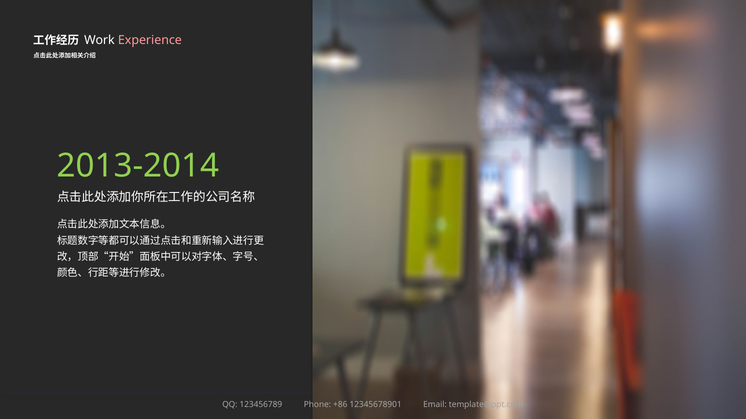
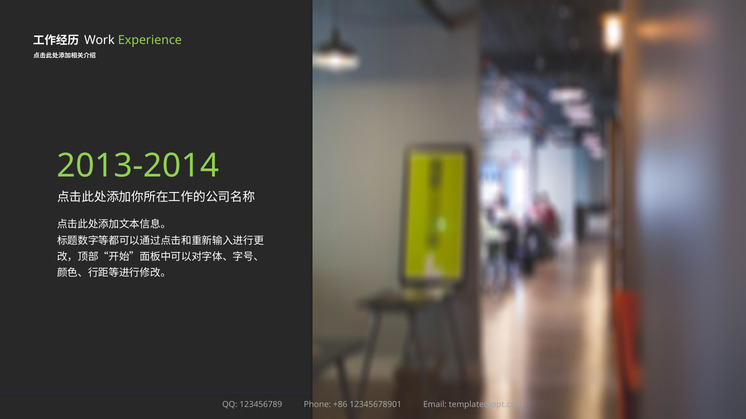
Experience colour: pink -> light green
